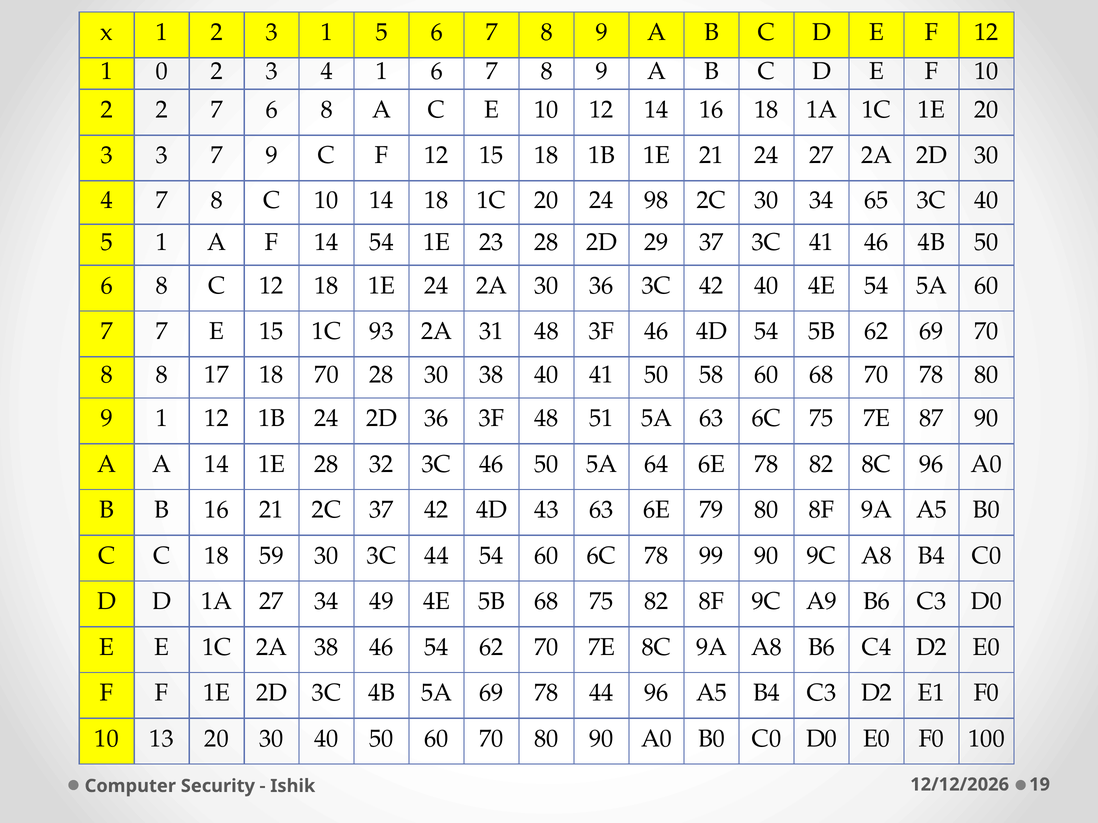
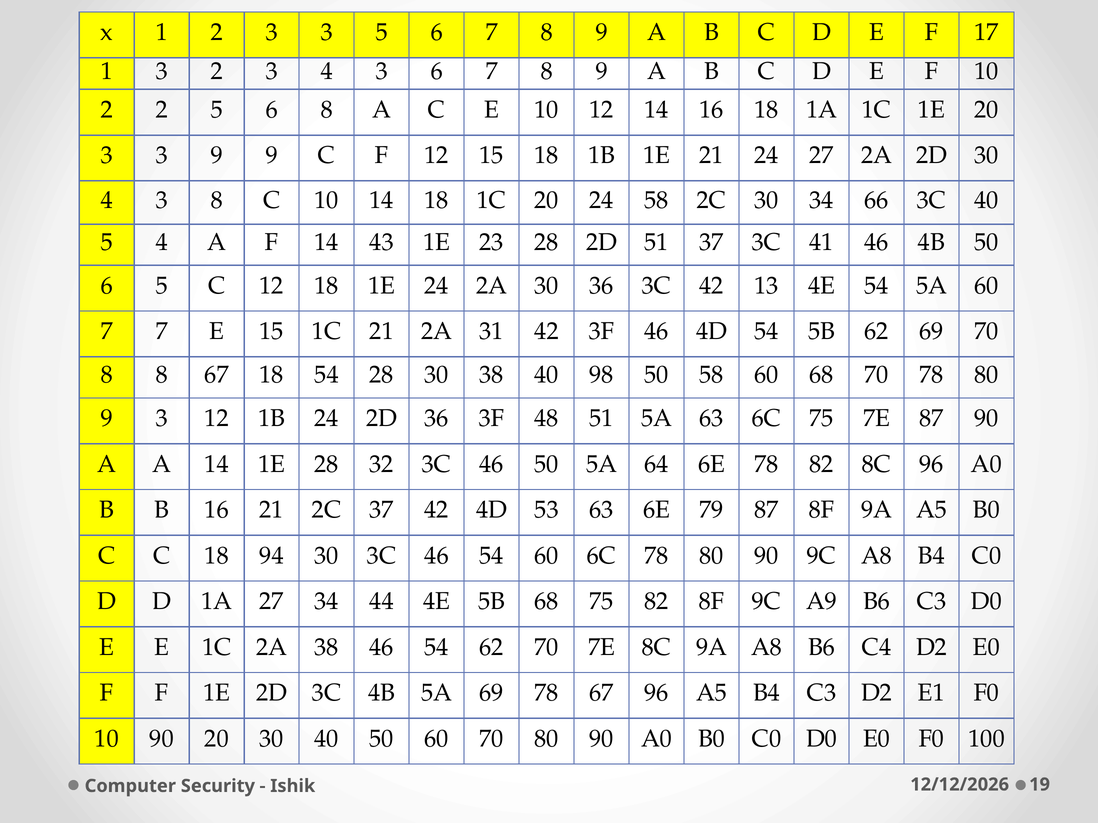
2 3 1: 1 -> 3
E F 12: 12 -> 17
1 0: 0 -> 3
3 4 1: 1 -> 3
2 7: 7 -> 5
3 7: 7 -> 9
7 at (162, 200): 7 -> 3
24 98: 98 -> 58
65: 65 -> 66
5 1: 1 -> 4
14 54: 54 -> 43
2D 29: 29 -> 51
8 at (162, 286): 8 -> 5
42 40: 40 -> 13
1C 93: 93 -> 21
31 48: 48 -> 42
8 17: 17 -> 67
18 70: 70 -> 54
40 41: 41 -> 98
9 1: 1 -> 3
43: 43 -> 53
79 80: 80 -> 87
59: 59 -> 94
30 3C 44: 44 -> 46
6C 78 99: 99 -> 80
49: 49 -> 44
78 44: 44 -> 67
10 13: 13 -> 90
